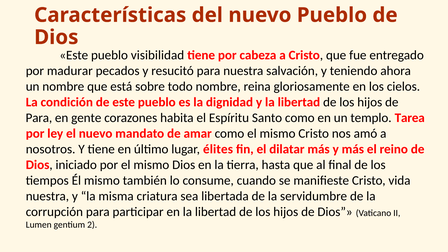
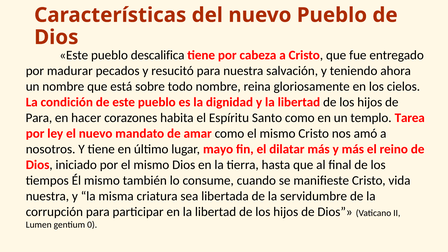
visibilidad: visibilidad -> descalifica
gente: gente -> hacer
élites: élites -> mayo
2: 2 -> 0
